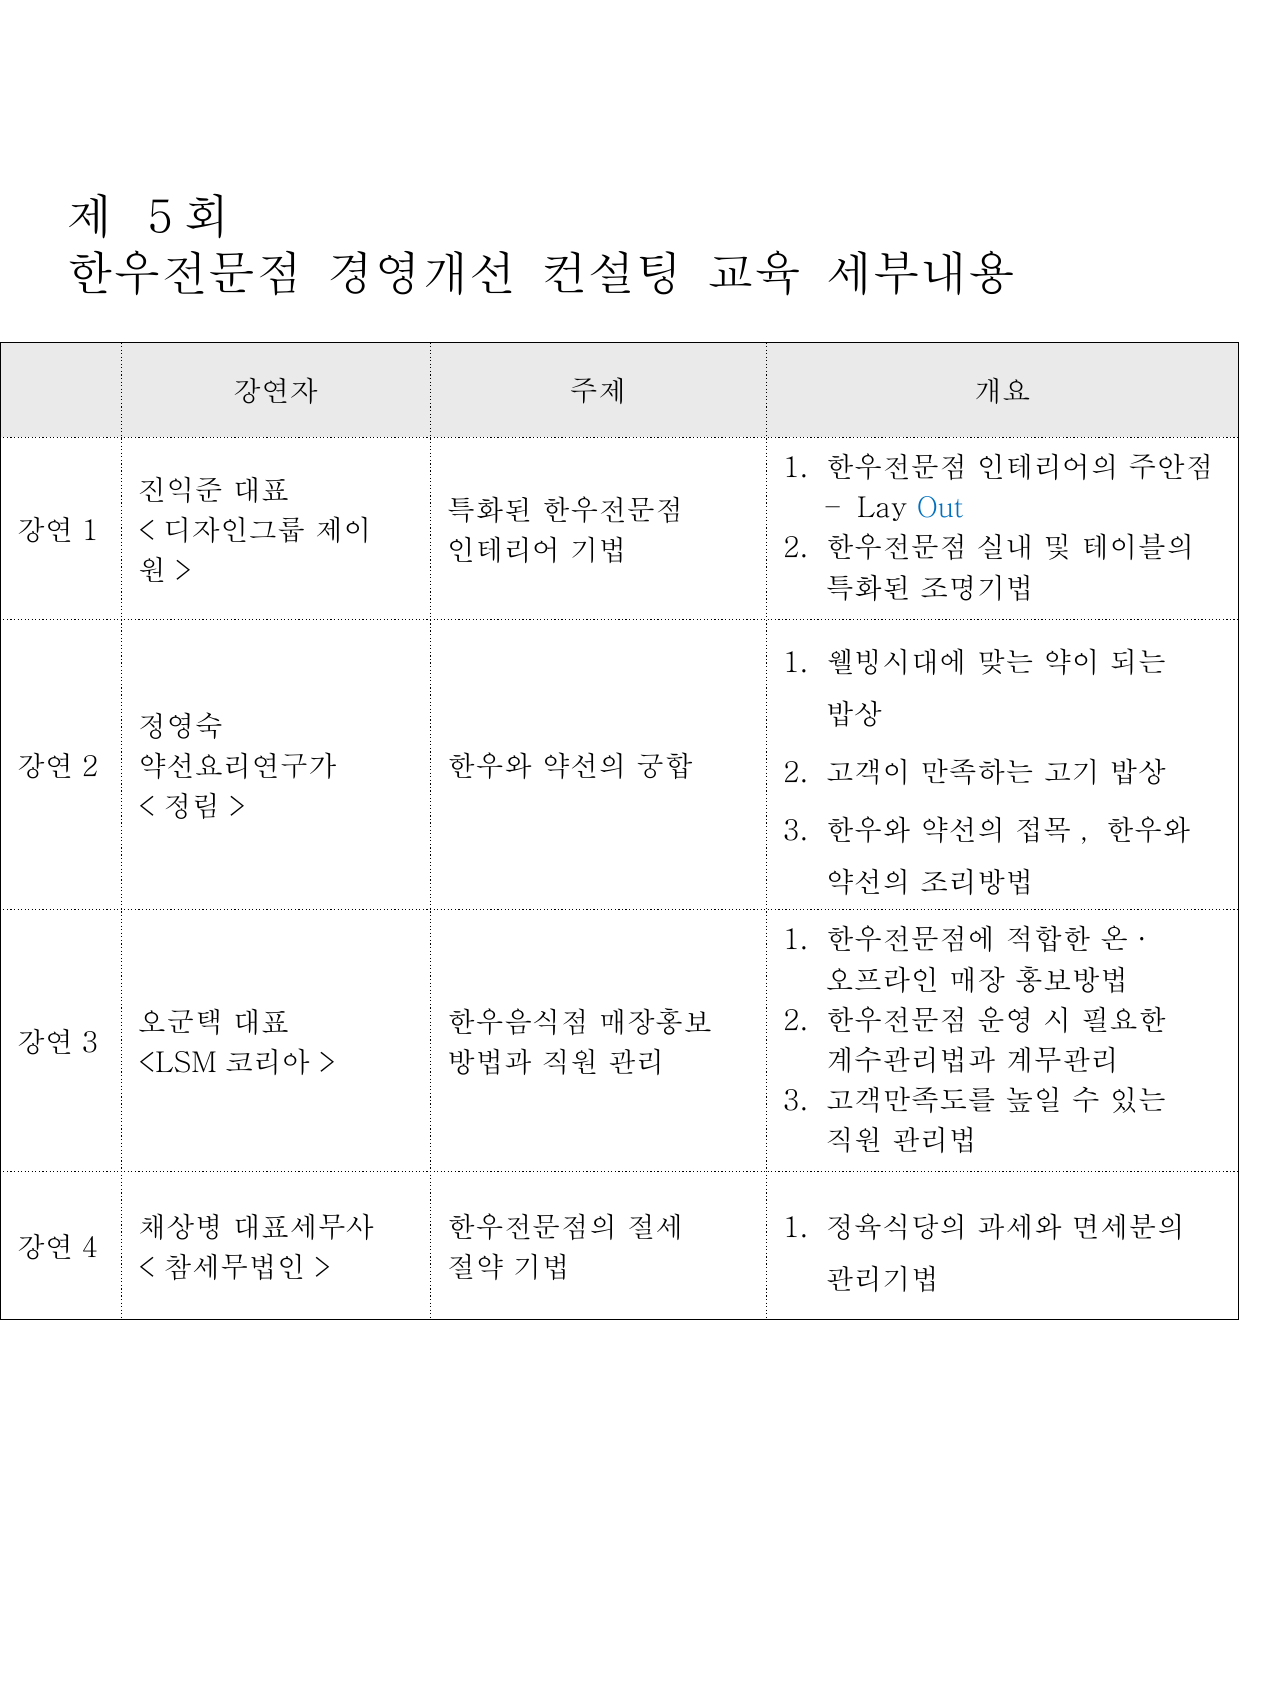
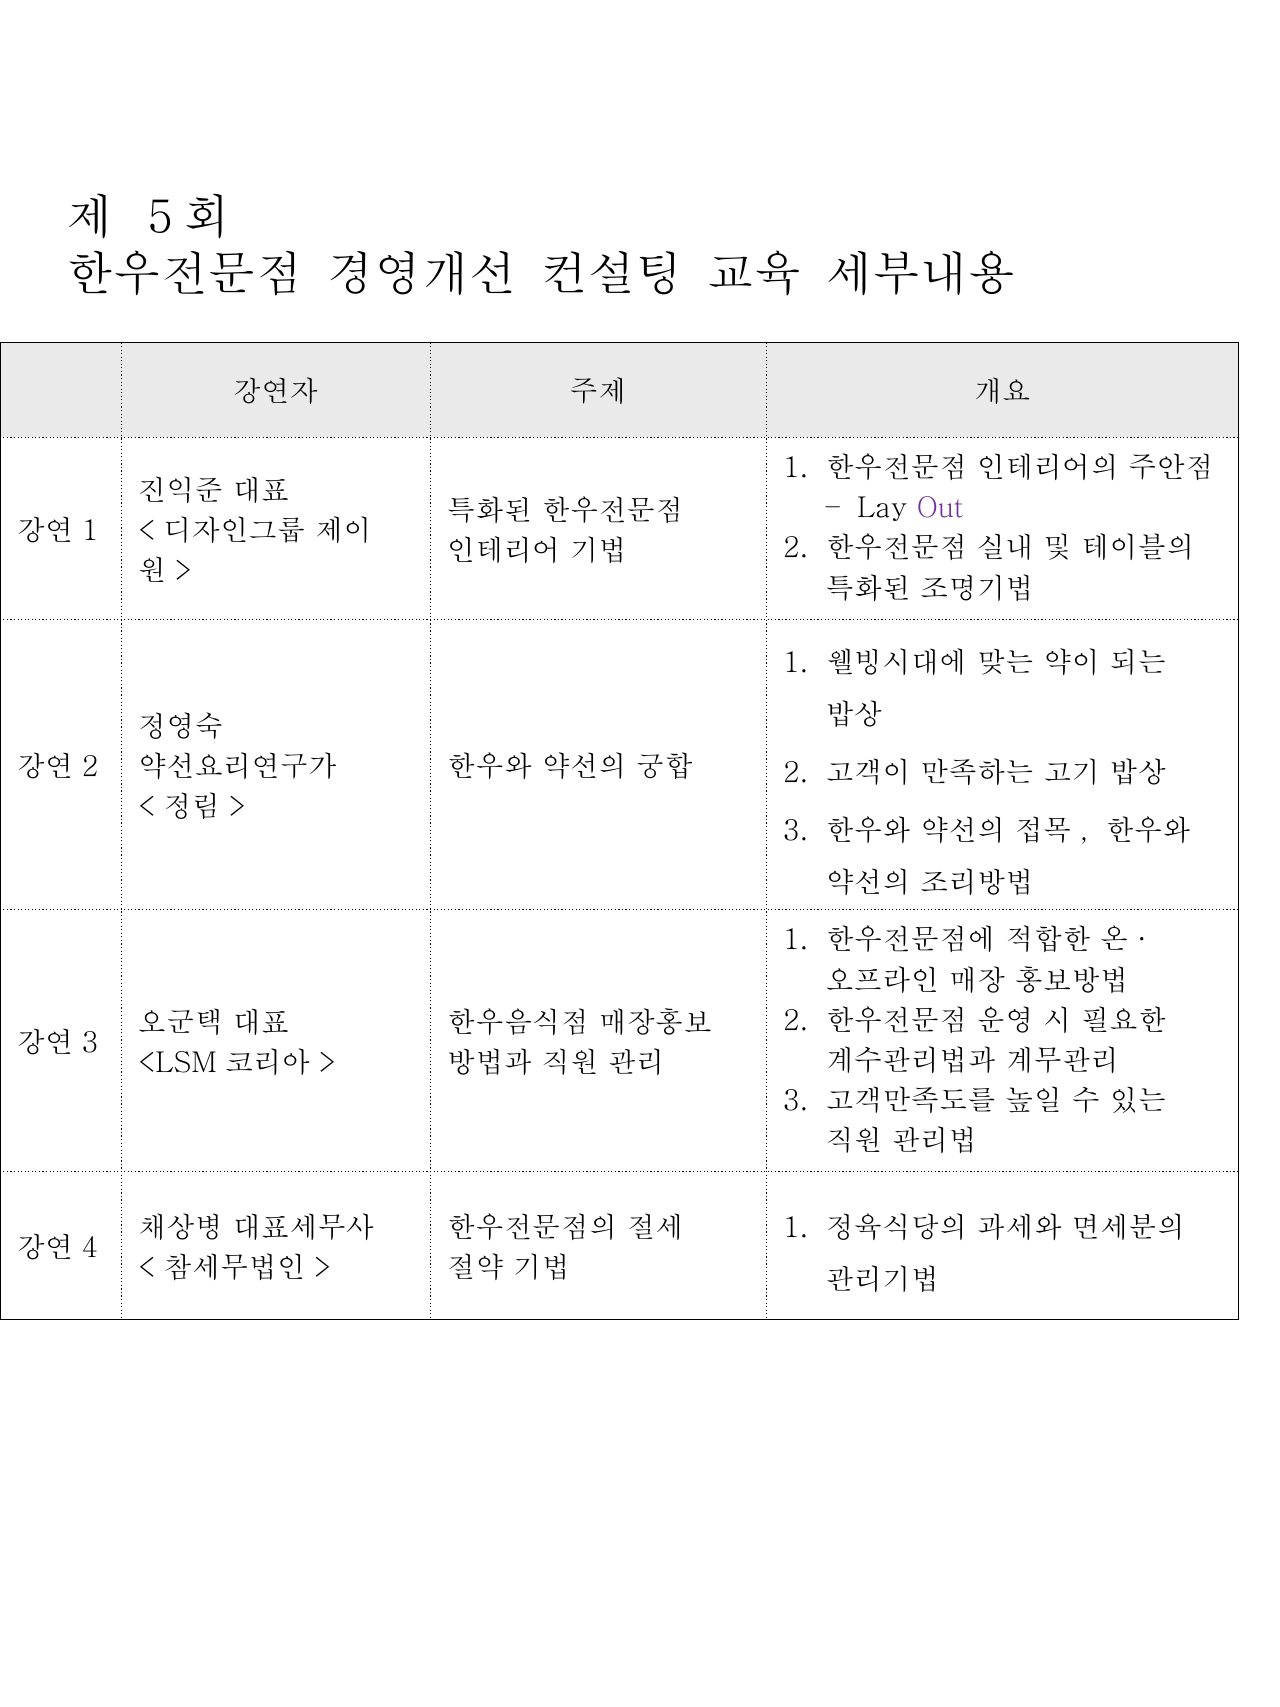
Out colour: blue -> purple
